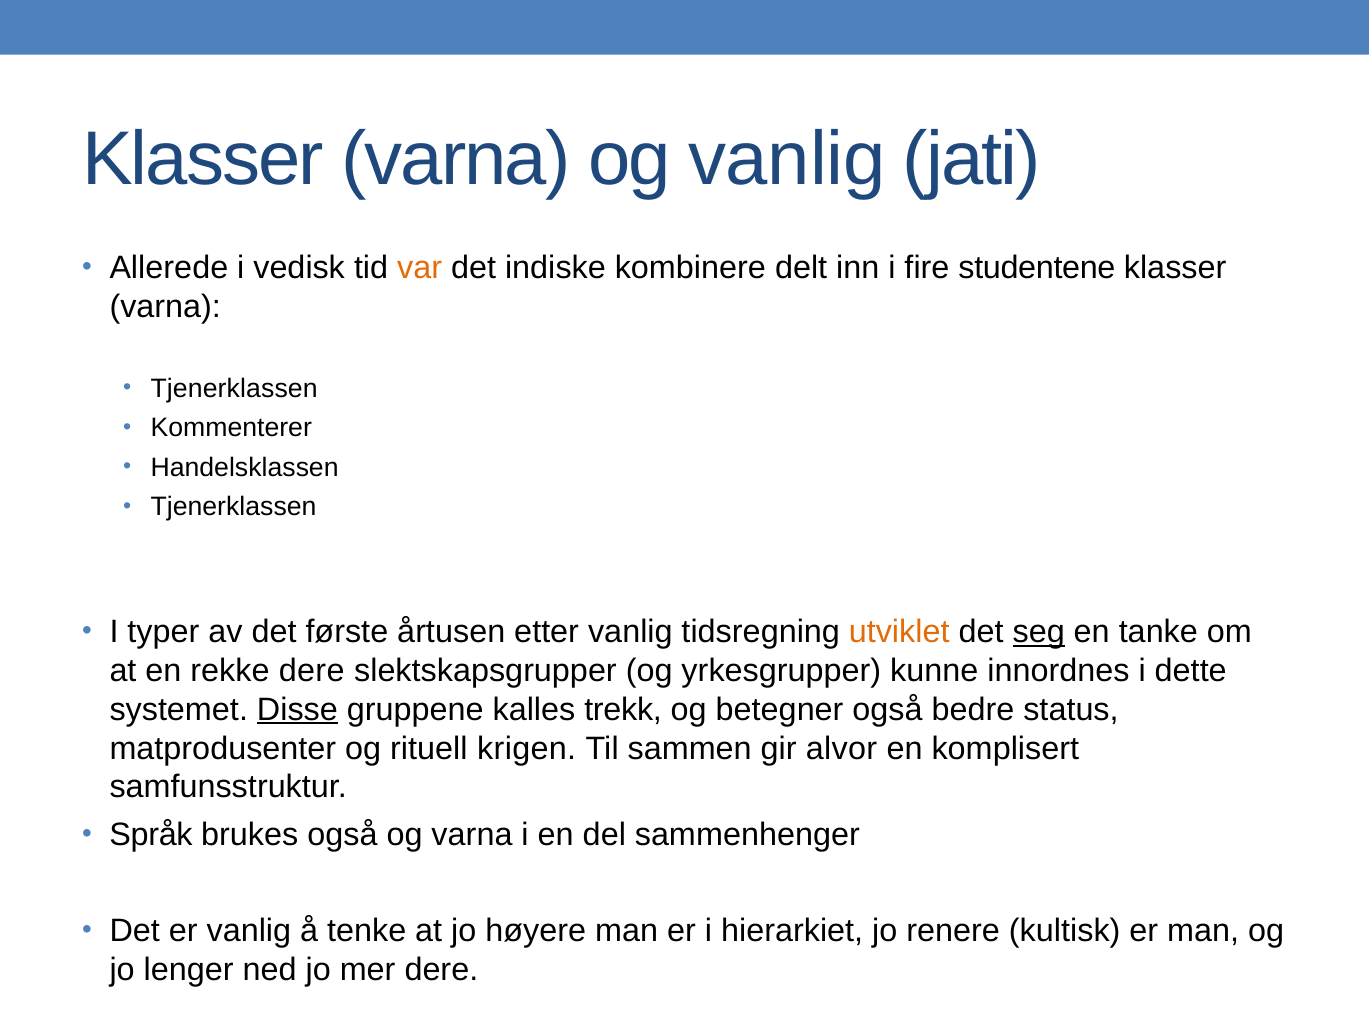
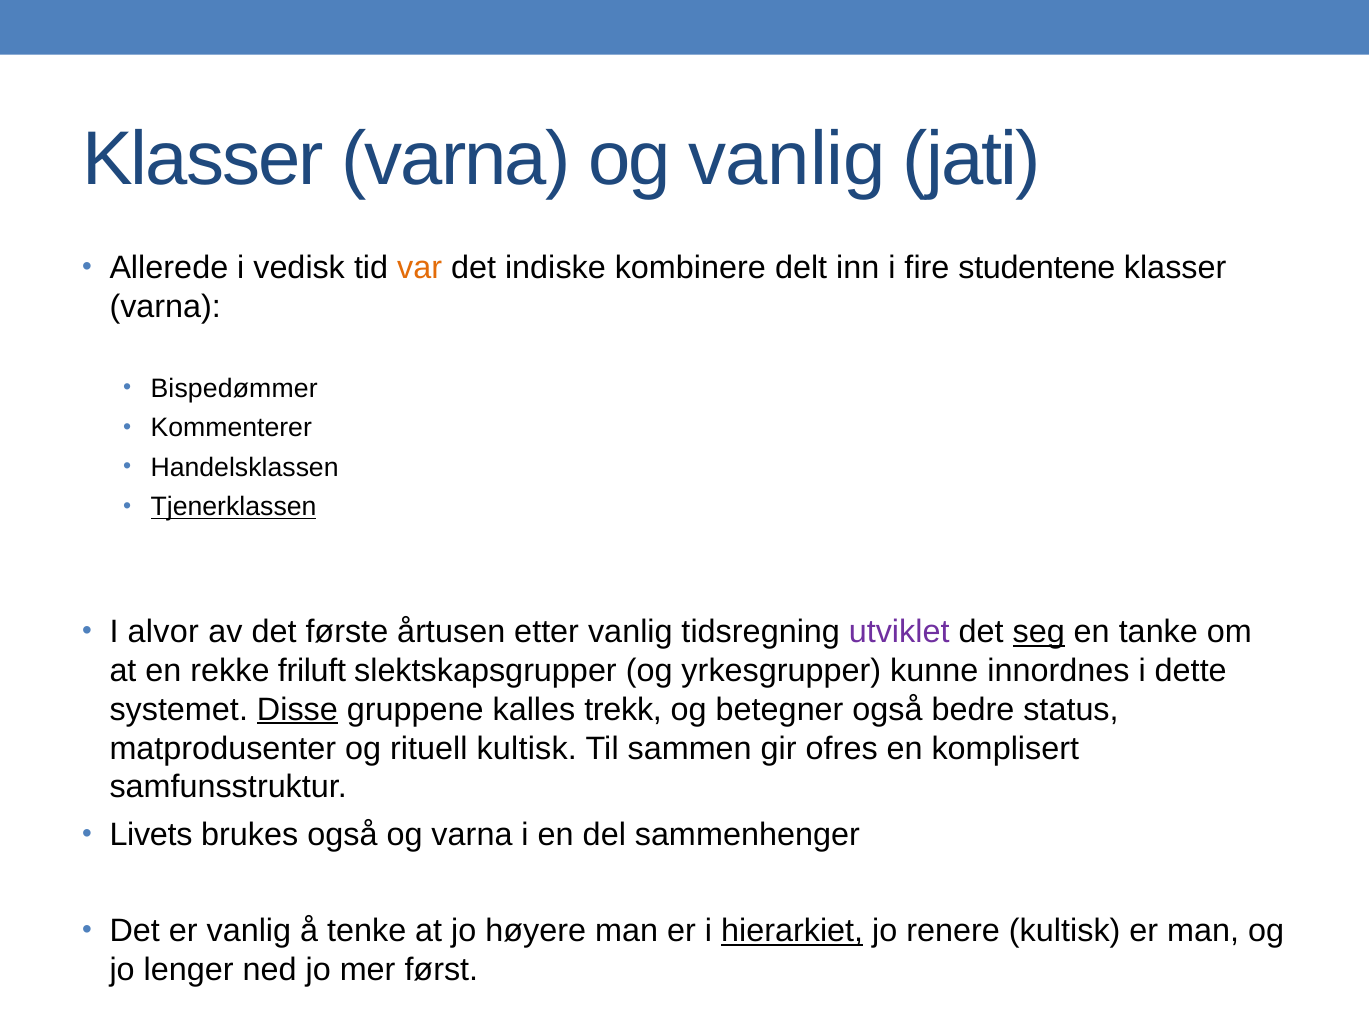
Tjenerklassen at (234, 388): Tjenerklassen -> Bispedømmer
Tjenerklassen at (234, 507) underline: none -> present
typer: typer -> alvor
utviklet colour: orange -> purple
rekke dere: dere -> friluft
rituell krigen: krigen -> kultisk
alvor: alvor -> ofres
Språk: Språk -> Livets
hierarkiet underline: none -> present
mer dere: dere -> først
